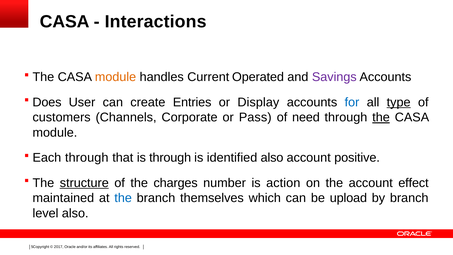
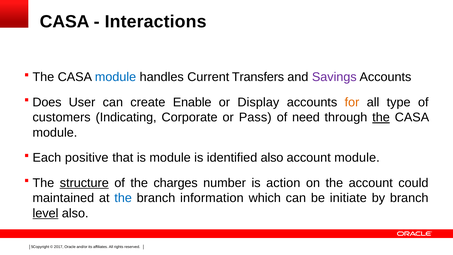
module at (116, 77) colour: orange -> blue
Operated: Operated -> Transfers
Entries: Entries -> Enable
for colour: blue -> orange
type underline: present -> none
Channels: Channels -> Indicating
Each through: through -> positive
is through: through -> module
account positive: positive -> module
effect: effect -> could
themselves: themselves -> information
upload: upload -> initiate
level underline: none -> present
